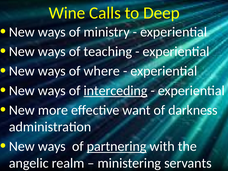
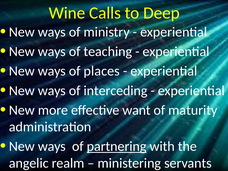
where: where -> places
interceding underline: present -> none
darkness: darkness -> maturity
